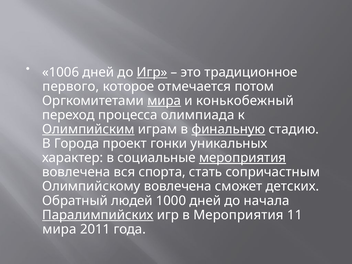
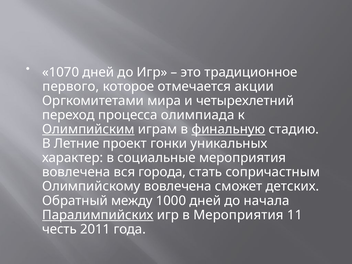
1006: 1006 -> 1070
Игр at (152, 72) underline: present -> none
потом: потом -> акции
мира at (164, 101) underline: present -> none
конькобежный: конькобежный -> четырехлетний
Города: Города -> Летние
мероприятия at (243, 158) underline: present -> none
спорта: спорта -> города
людей: людей -> между
мира at (59, 229): мира -> честь
